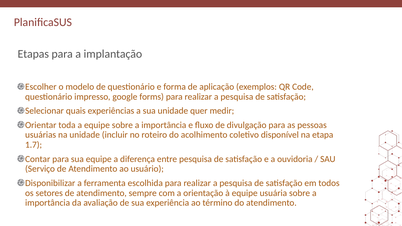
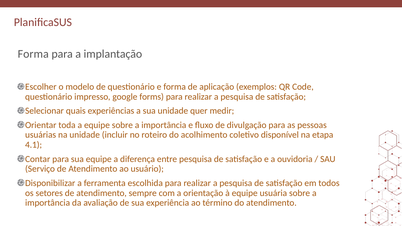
Etapas at (33, 54): Etapas -> Forma
1.7: 1.7 -> 4.1
